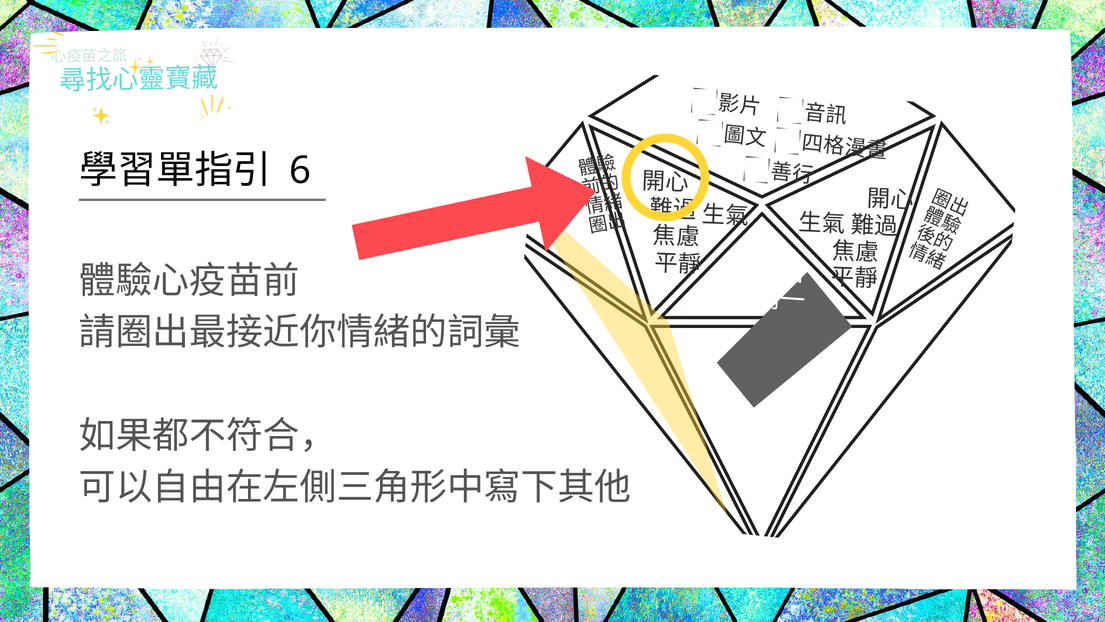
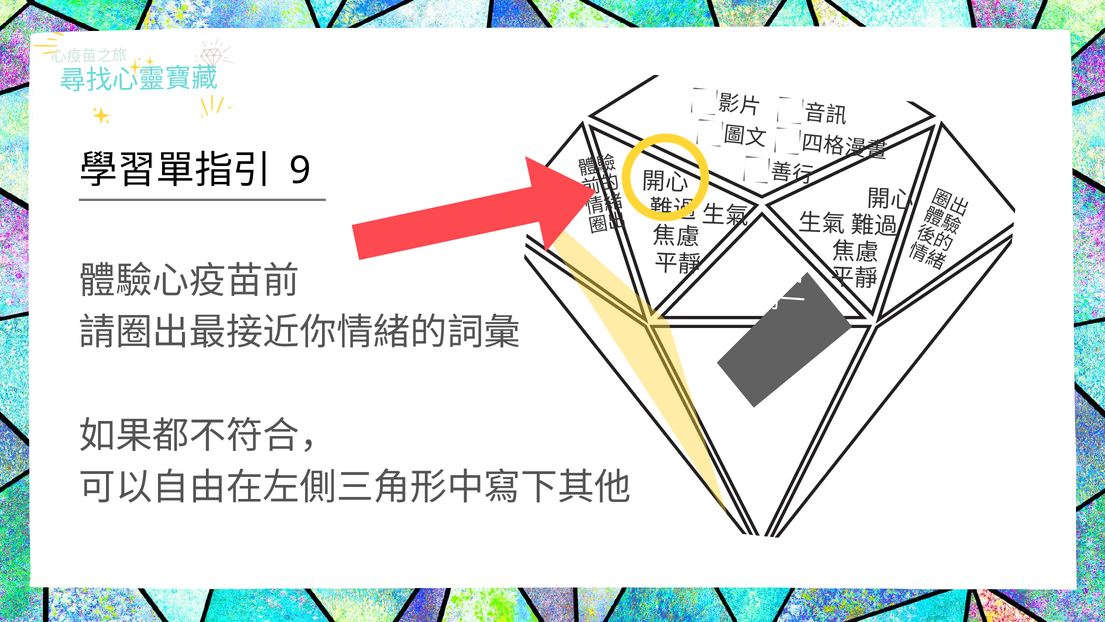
6: 6 -> 9
